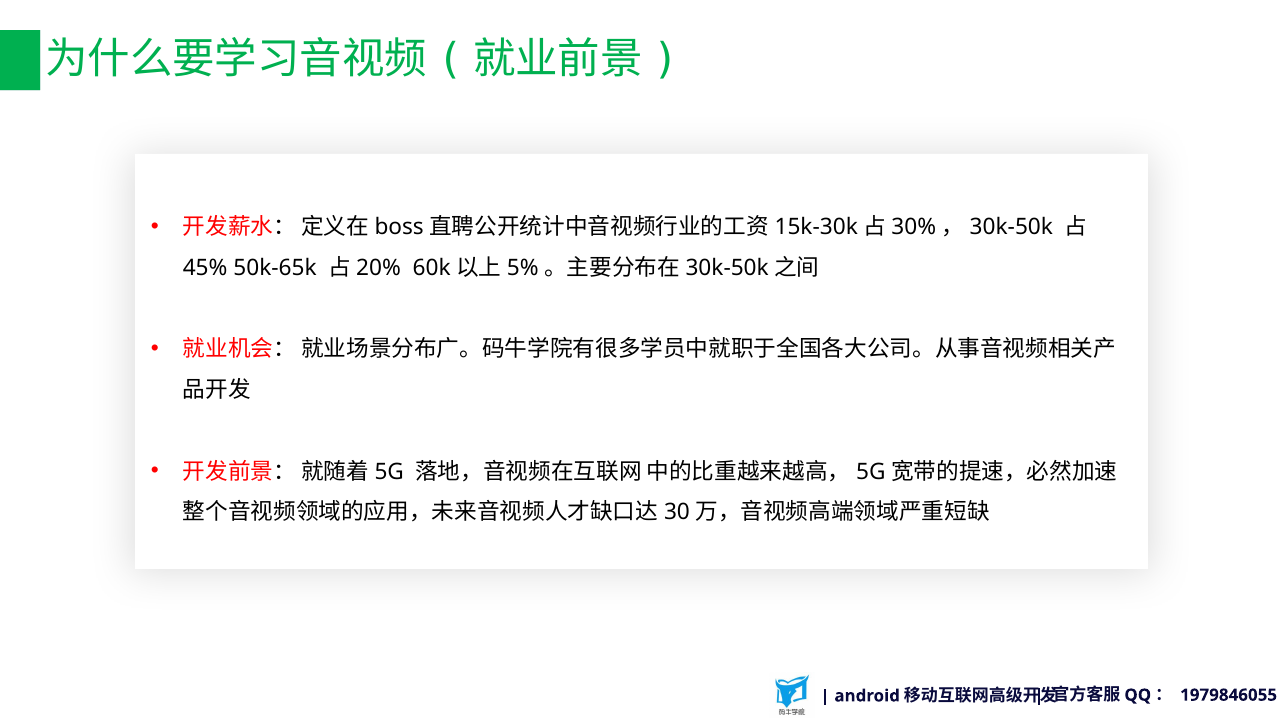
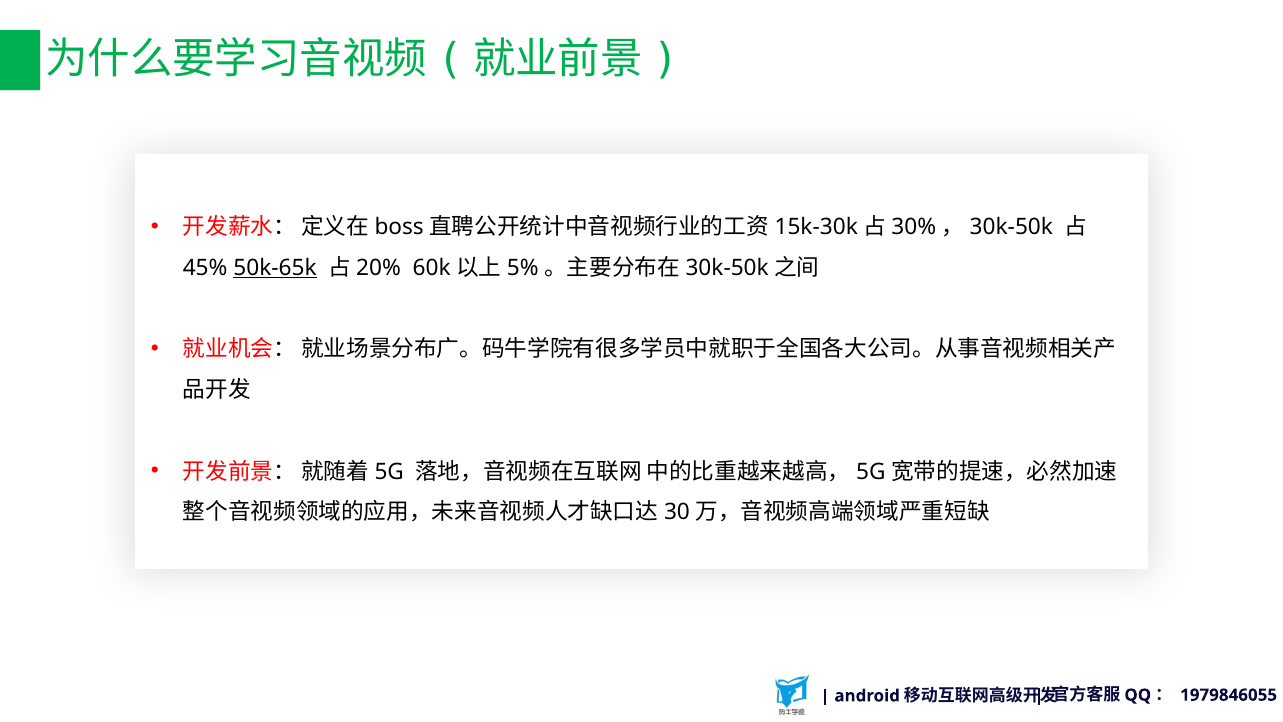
50k-65k underline: none -> present
